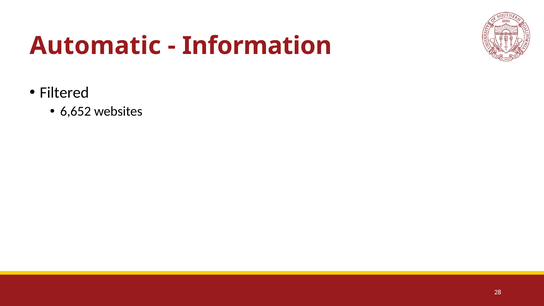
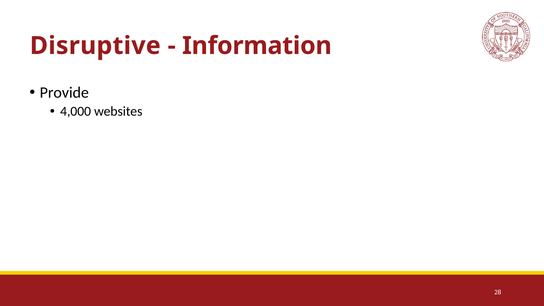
Automatic: Automatic -> Disruptive
Filtered: Filtered -> Provide
6,652: 6,652 -> 4,000
